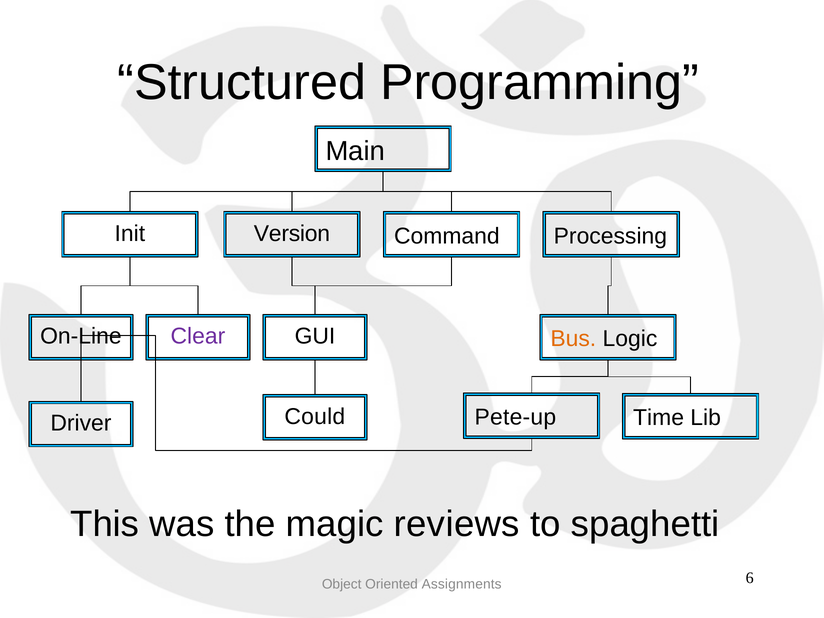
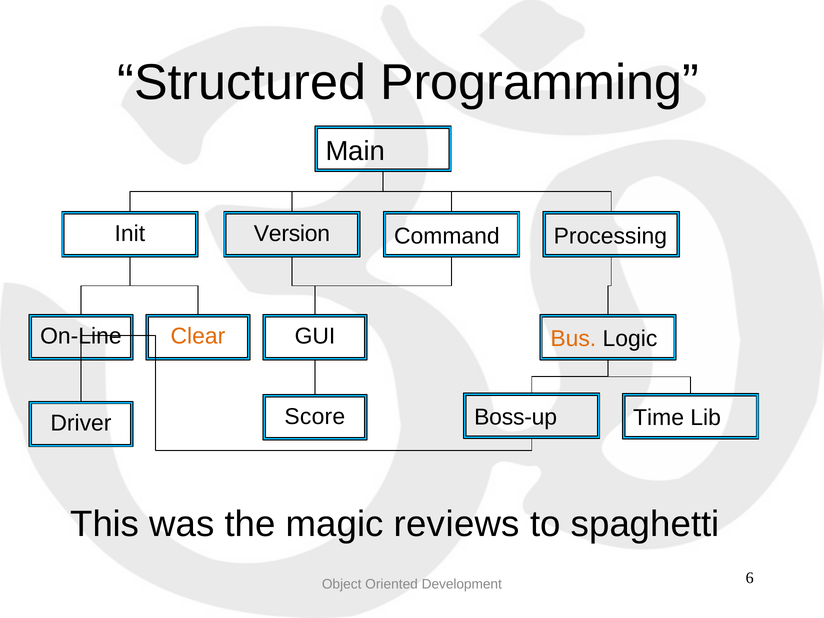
Clear colour: purple -> orange
Could: Could -> Score
Pete-up: Pete-up -> Boss-up
Assignments: Assignments -> Development
